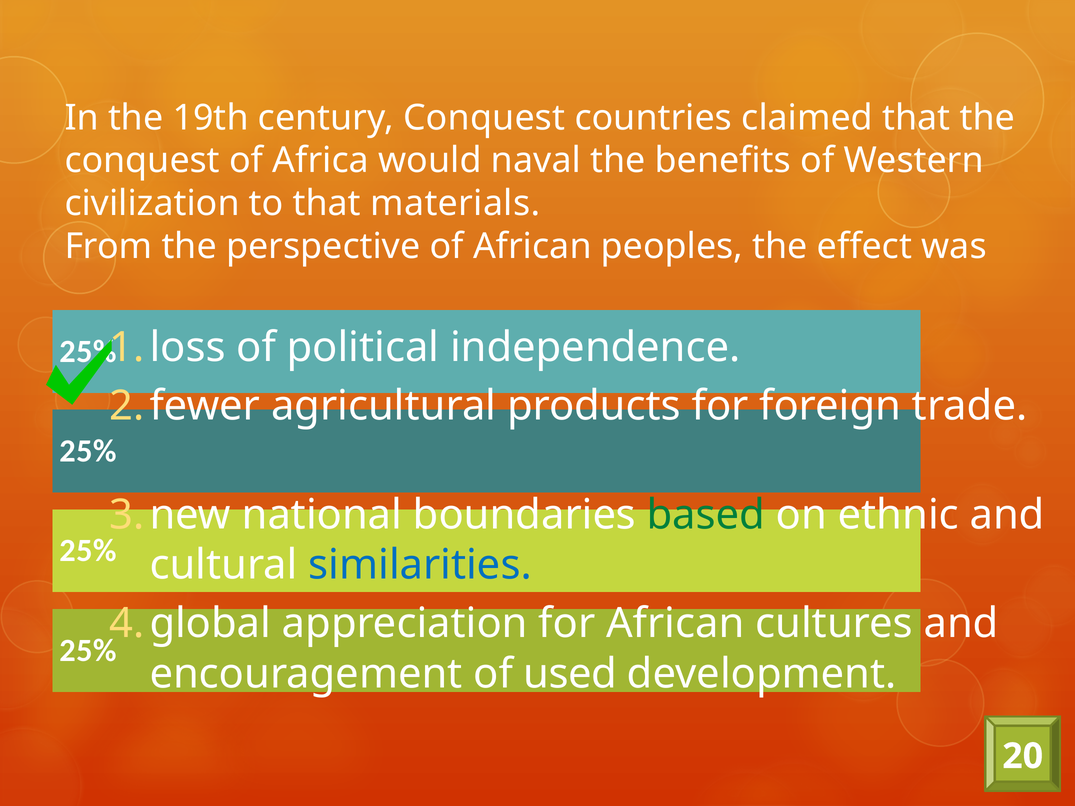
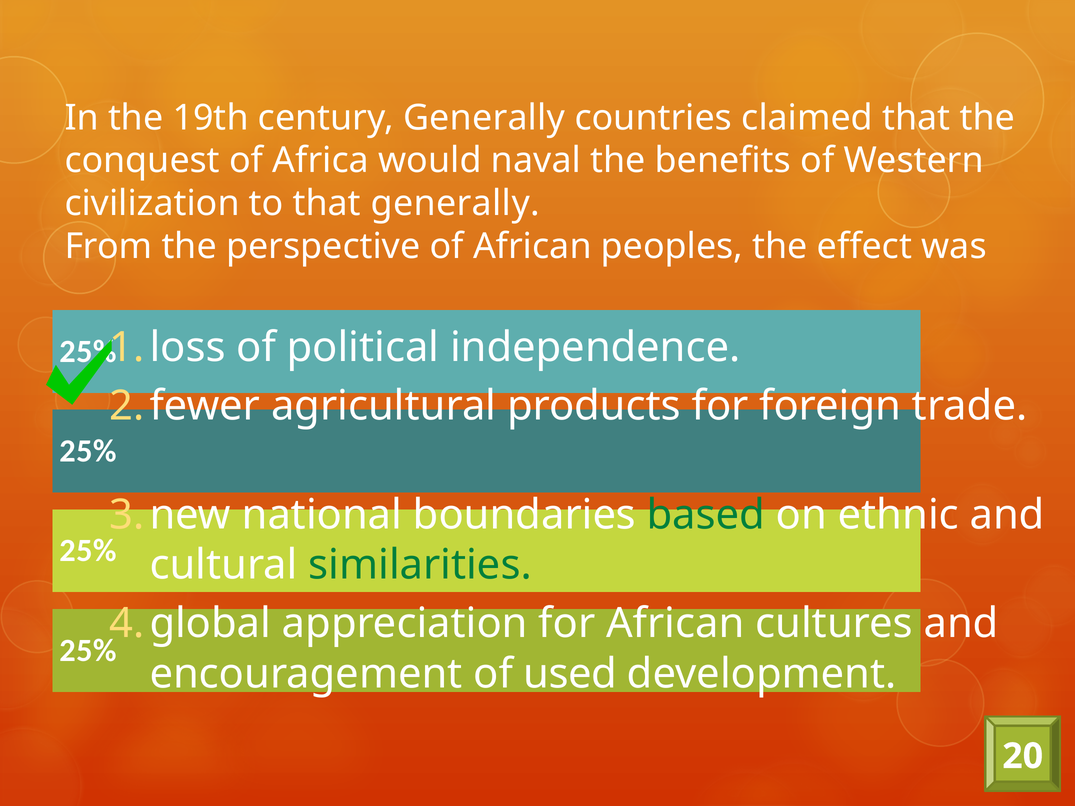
century Conquest: Conquest -> Generally
that materials: materials -> generally
similarities colour: blue -> green
